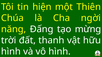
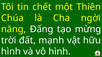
hiện: hiện -> chết
thanh: thanh -> mạnh
